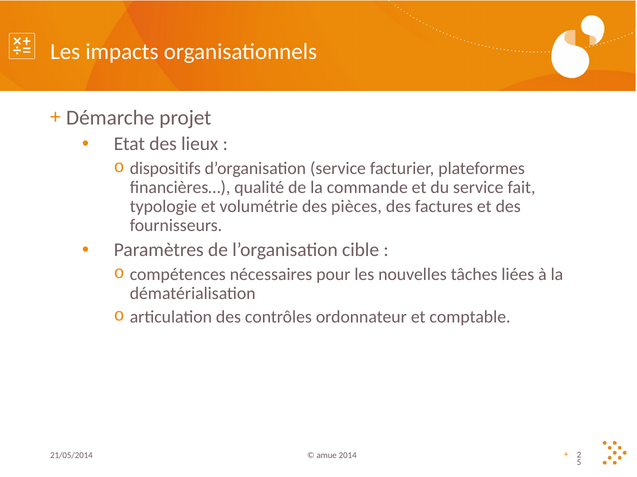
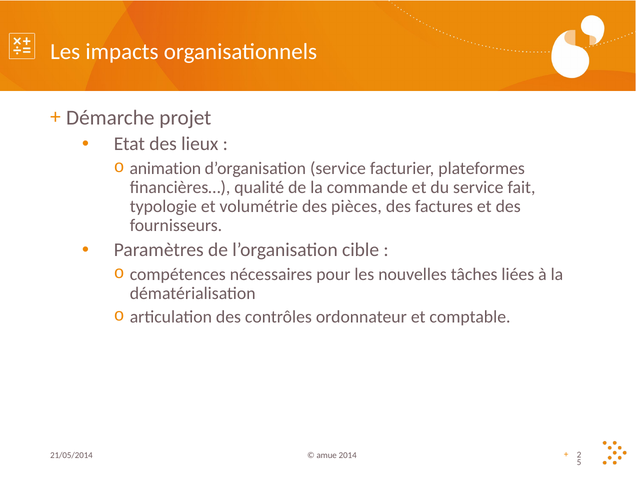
dispositifs: dispositifs -> animation
